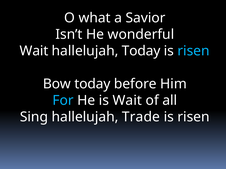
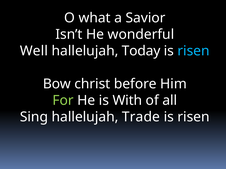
Wait at (34, 51): Wait -> Well
Bow today: today -> christ
For colour: light blue -> light green
is Wait: Wait -> With
